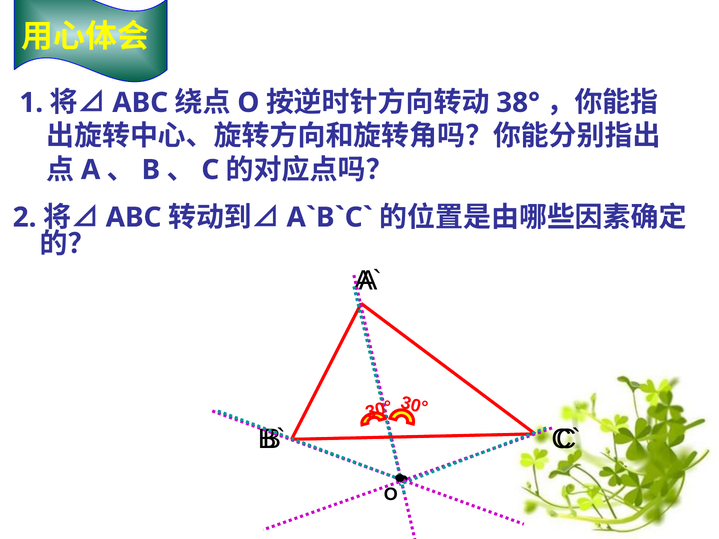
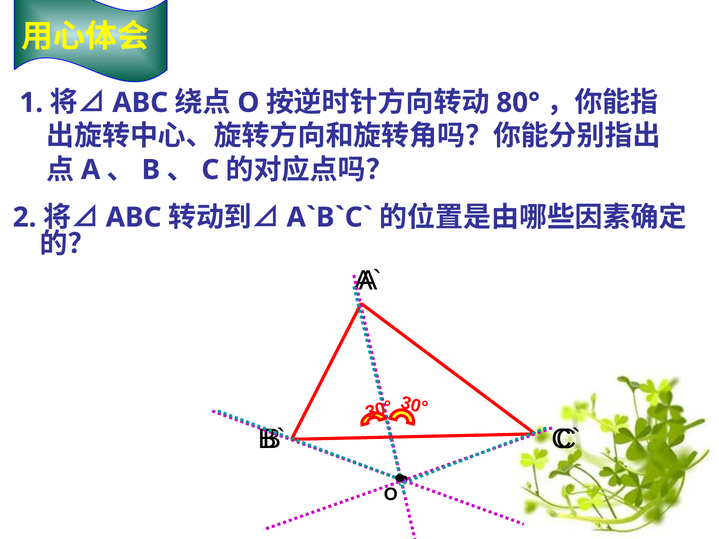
38°: 38° -> 80°
